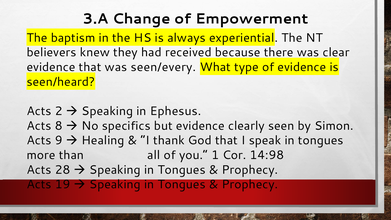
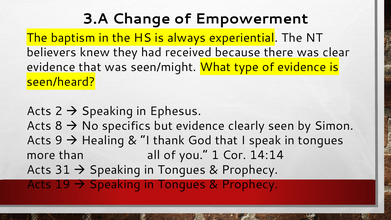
seen/every: seen/every -> seen/might
14:98: 14:98 -> 14:14
28: 28 -> 31
